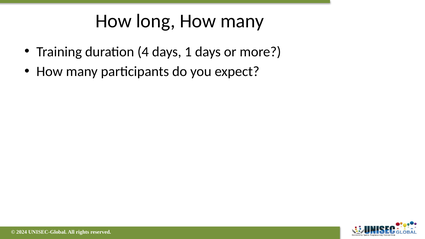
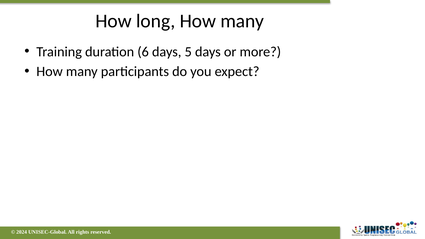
4: 4 -> 6
1: 1 -> 5
